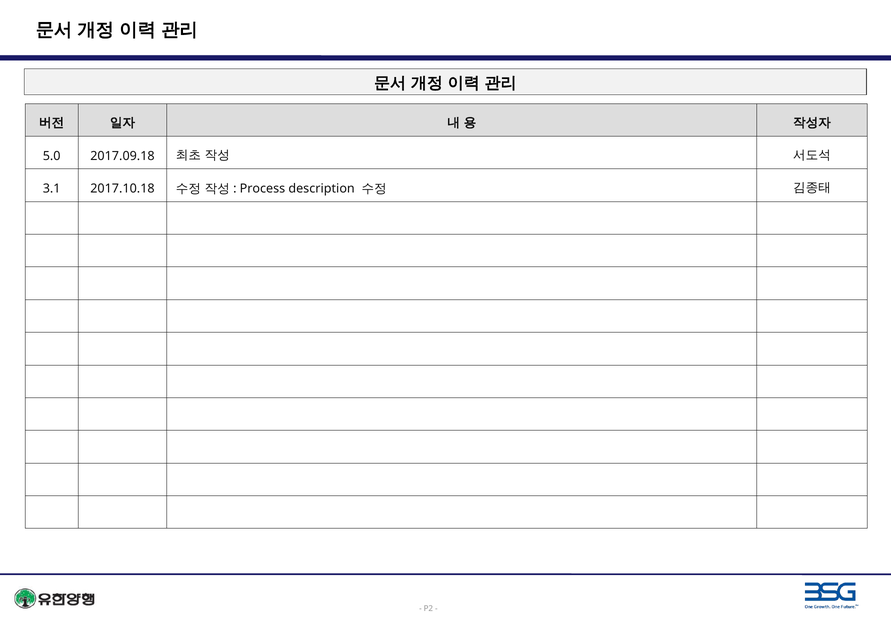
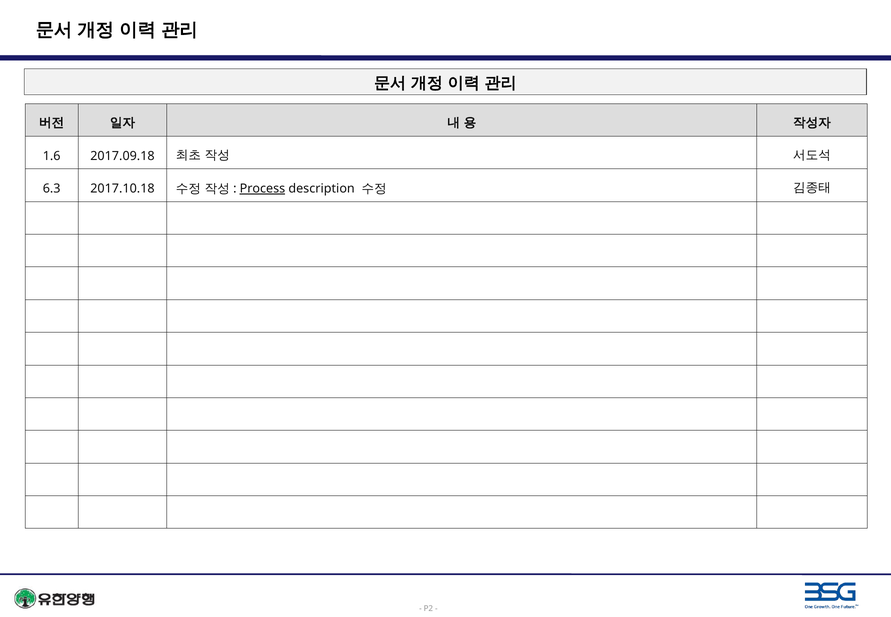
5.0: 5.0 -> 1.6
3.1: 3.1 -> 6.3
Process underline: none -> present
